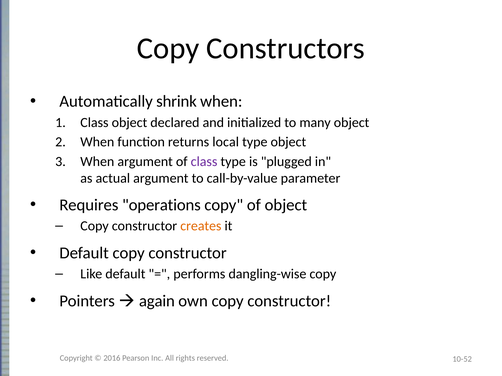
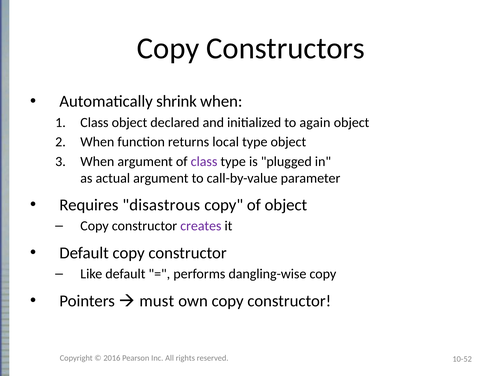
many: many -> again
operations: operations -> disastrous
creates colour: orange -> purple
again: again -> must
